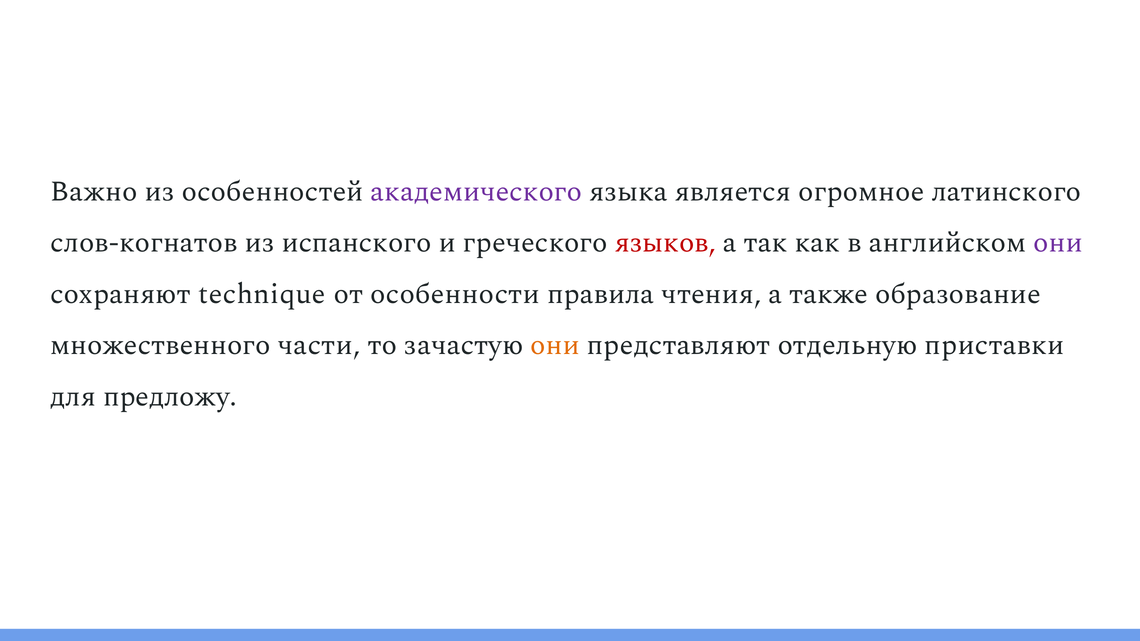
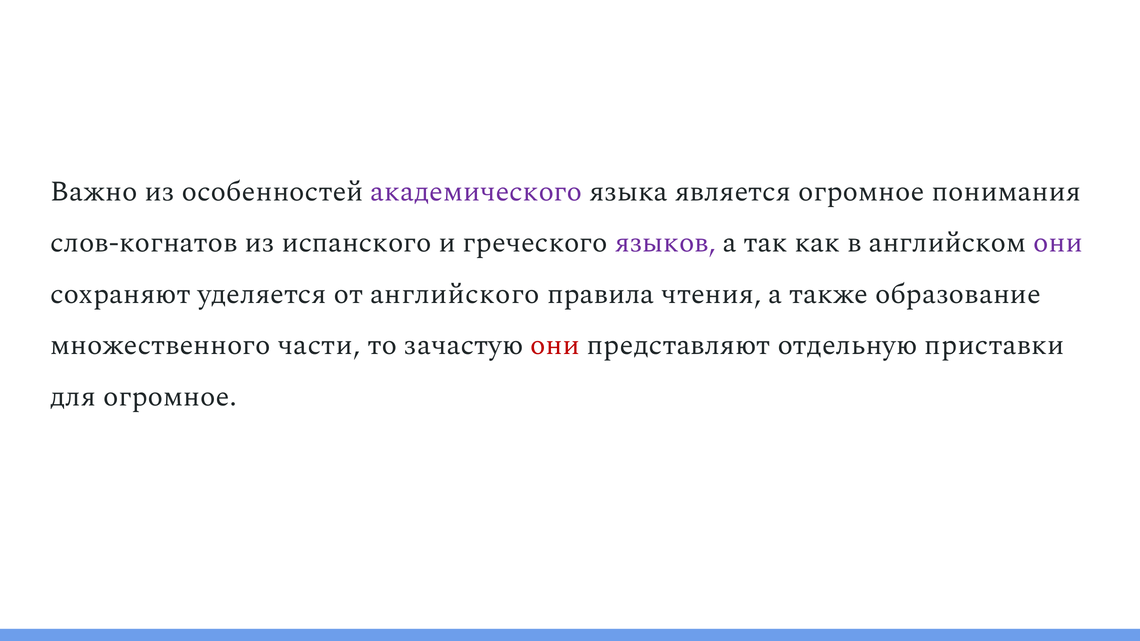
латинского: латинского -> понимания
языков colour: red -> purple
technique: technique -> уделяется
особенности: особенности -> английского
они at (555, 345) colour: orange -> red
для предложу: предложу -> огромное
